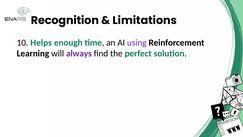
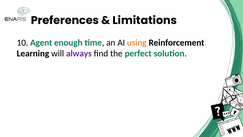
Recognition: Recognition -> Preferences
Helps: Helps -> Agent
using colour: purple -> orange
